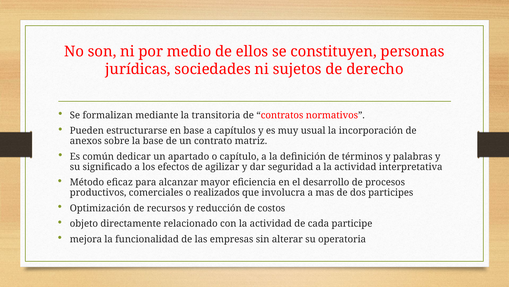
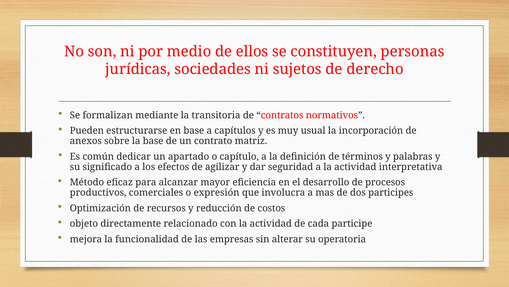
realizados: realizados -> expresión
